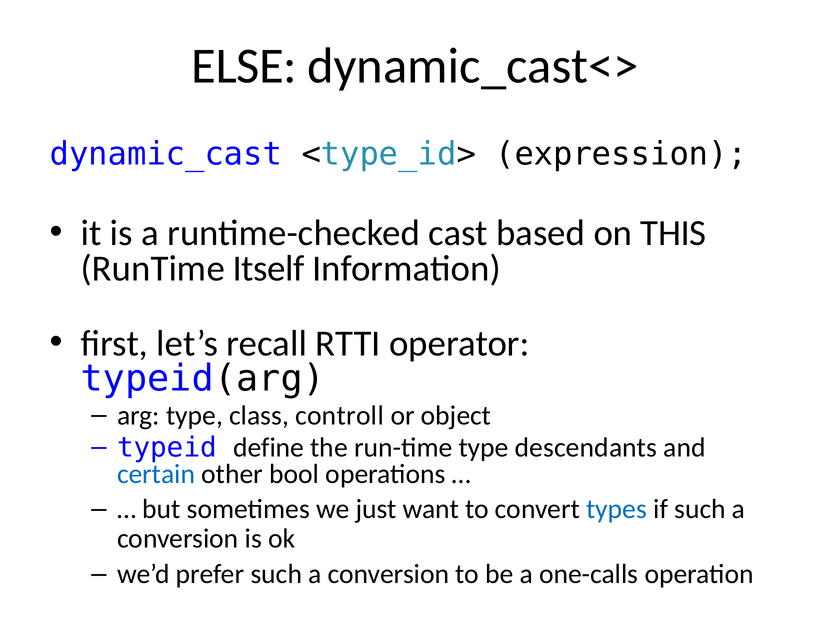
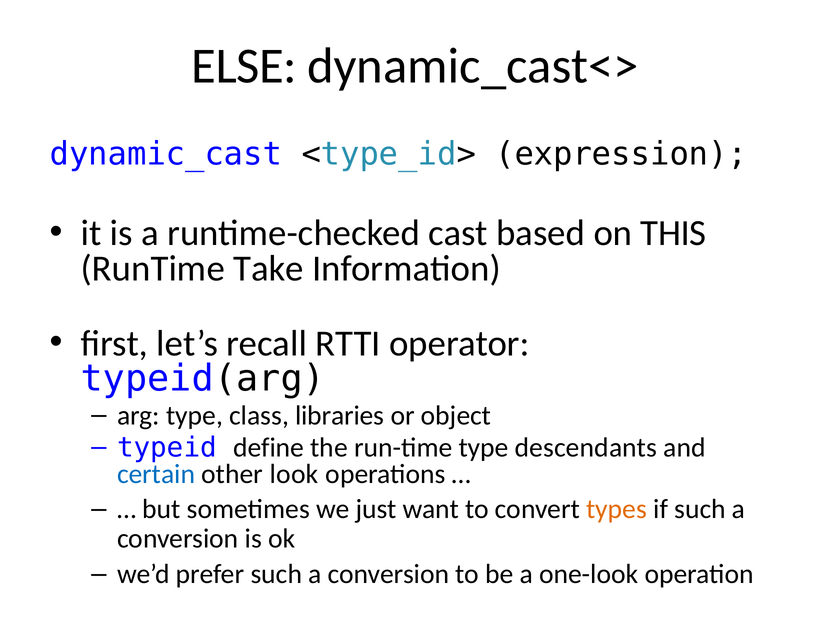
Itself: Itself -> Take
controll: controll -> libraries
bool: bool -> look
types colour: blue -> orange
one-calls: one-calls -> one-look
